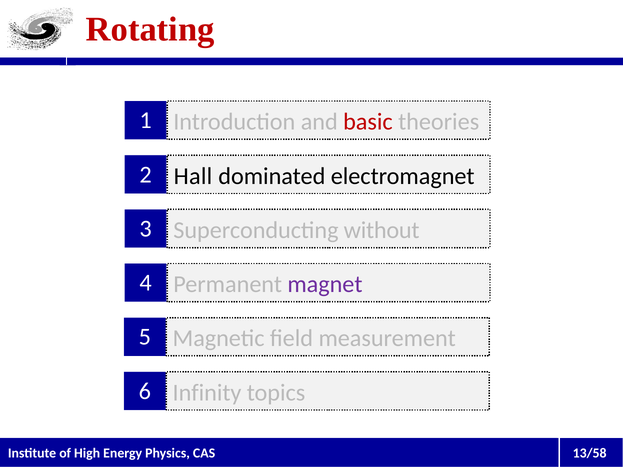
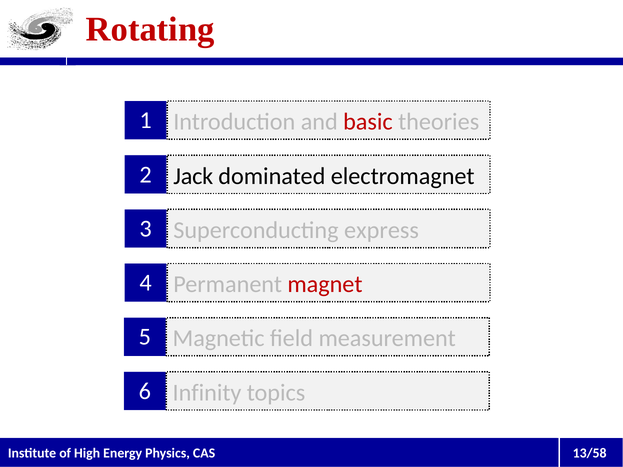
Hall: Hall -> Jack
without: without -> express
magnet colour: purple -> red
